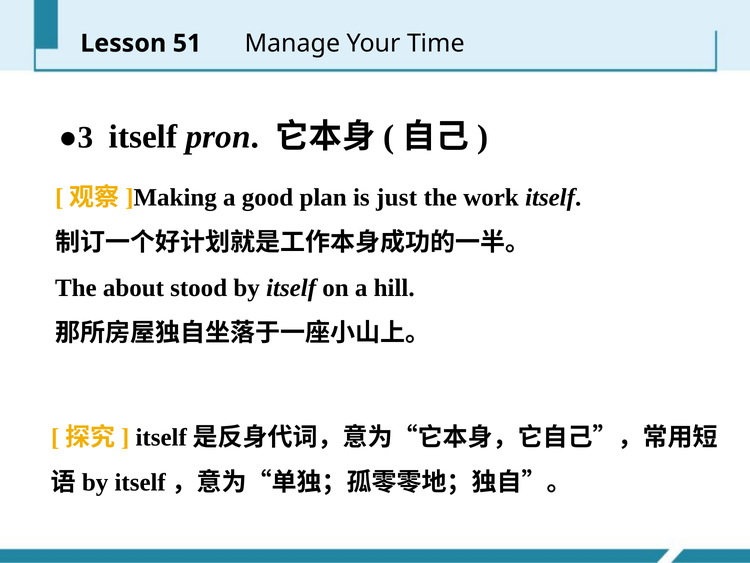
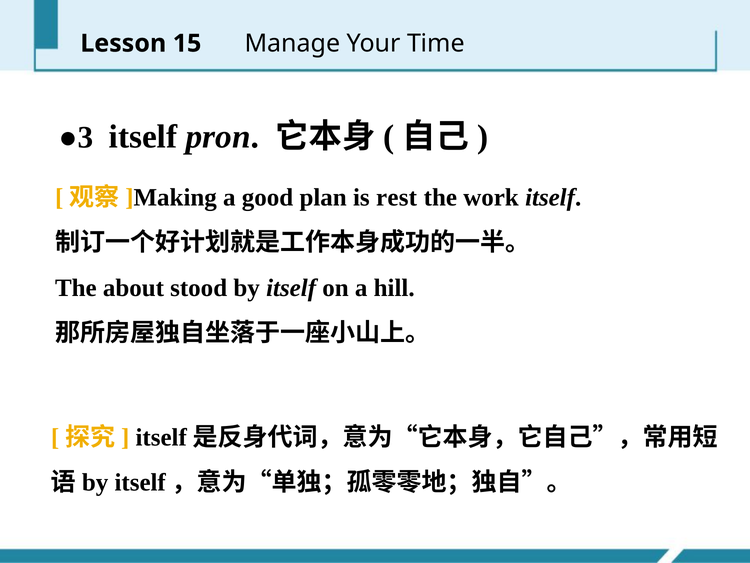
51: 51 -> 15
just: just -> rest
